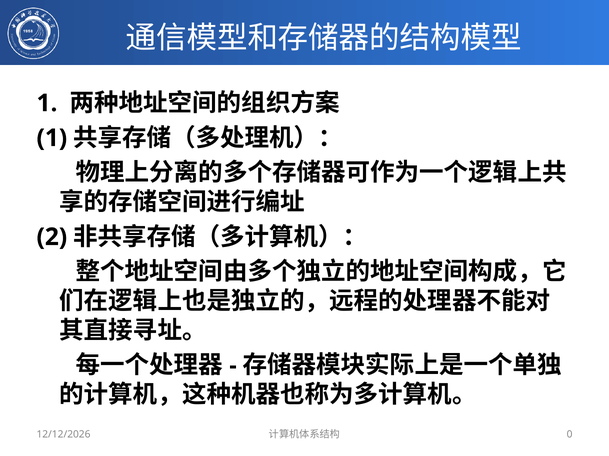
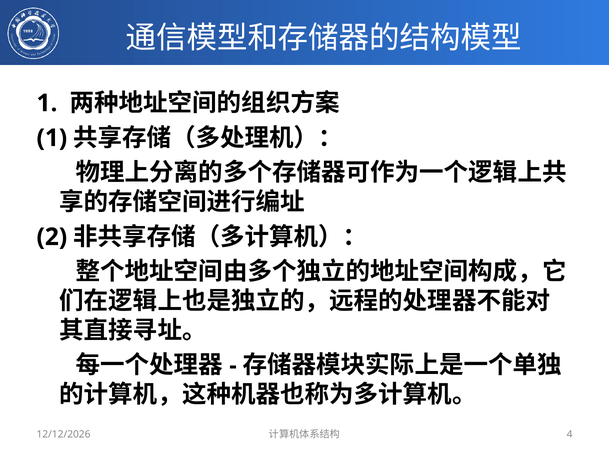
0: 0 -> 4
